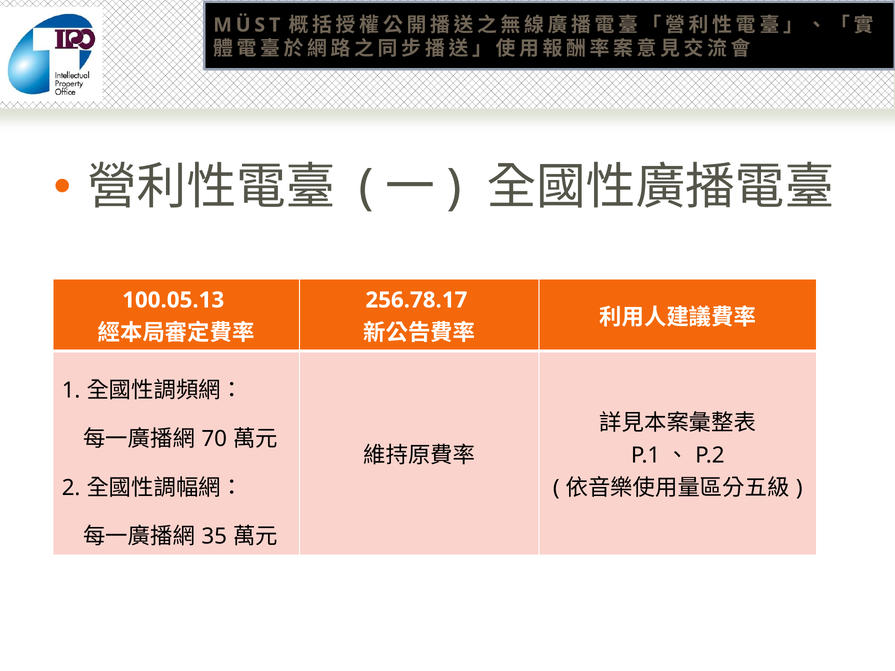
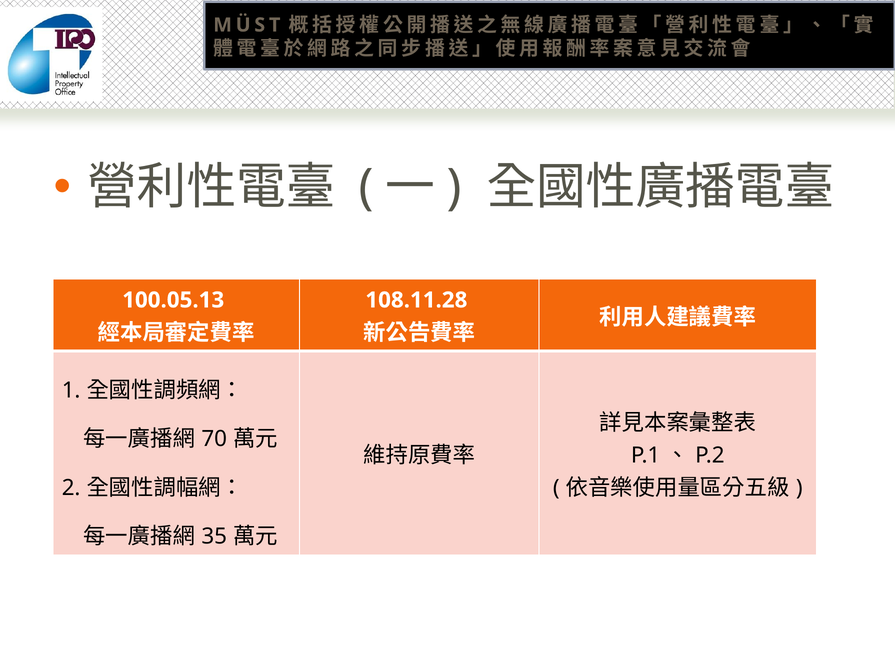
256.78.17: 256.78.17 -> 108.11.28
